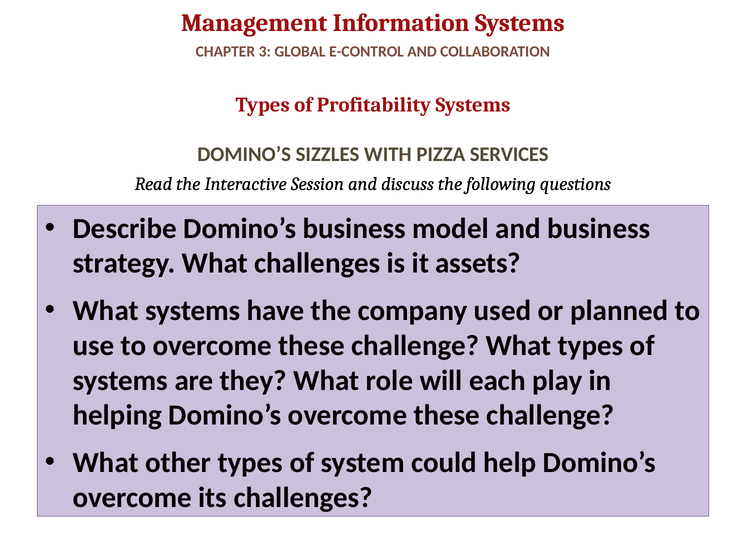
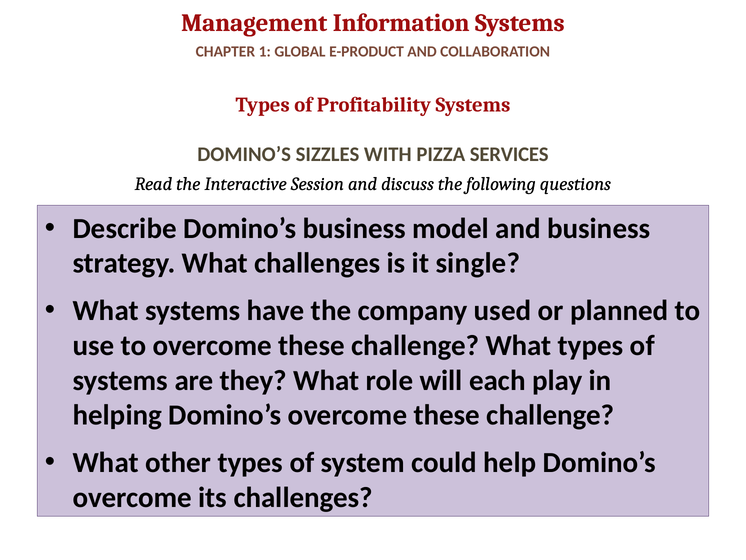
3: 3 -> 1
E-CONTROL: E-CONTROL -> E-PRODUCT
assets: assets -> single
